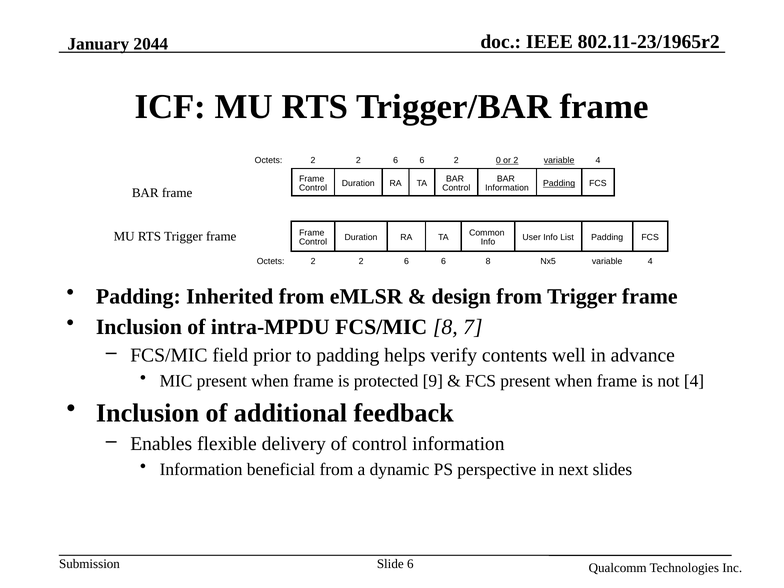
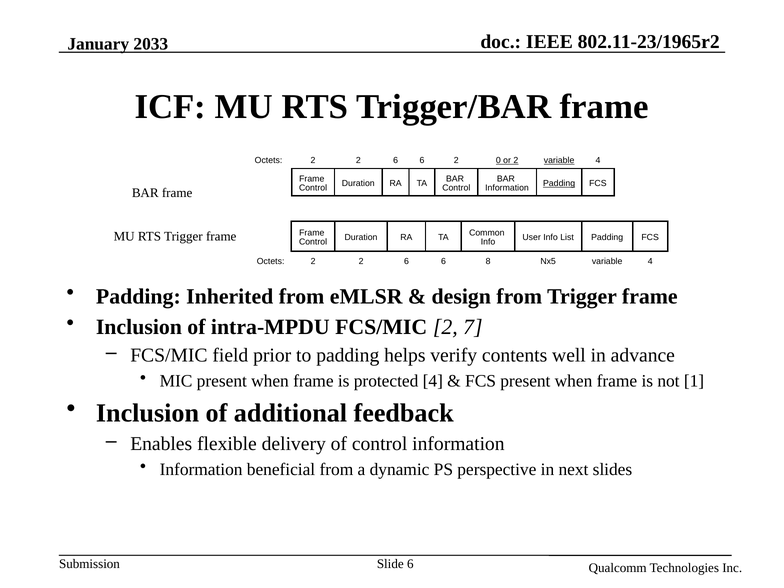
2044: 2044 -> 2033
FCS/MIC 8: 8 -> 2
protected 9: 9 -> 4
not 4: 4 -> 1
